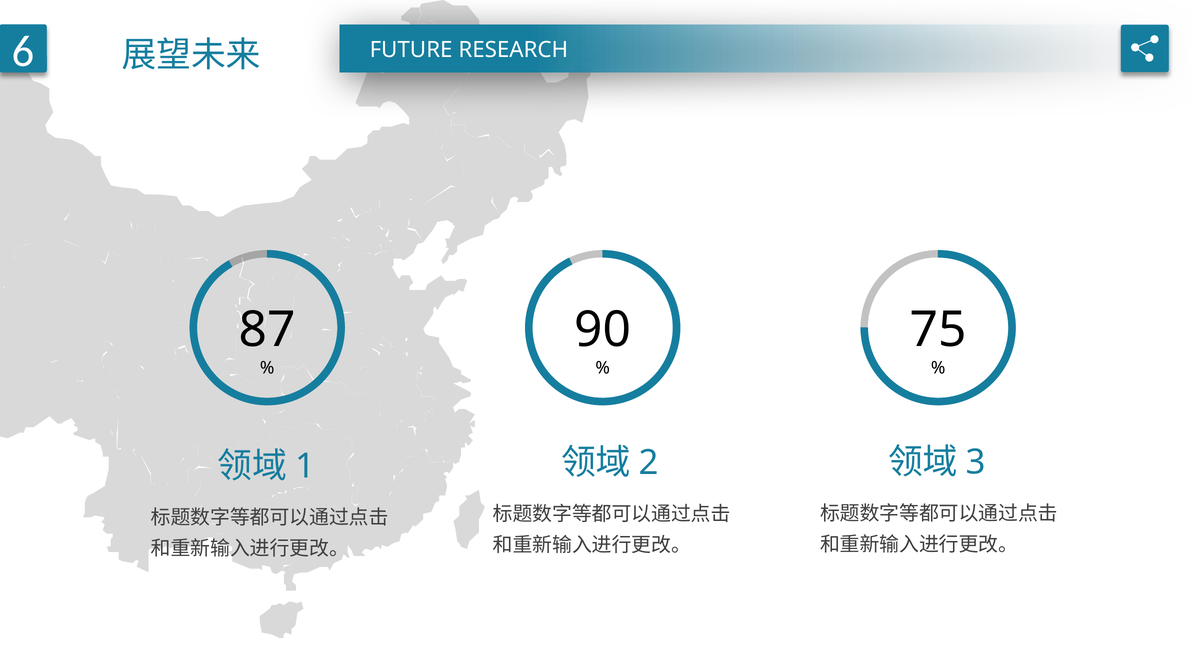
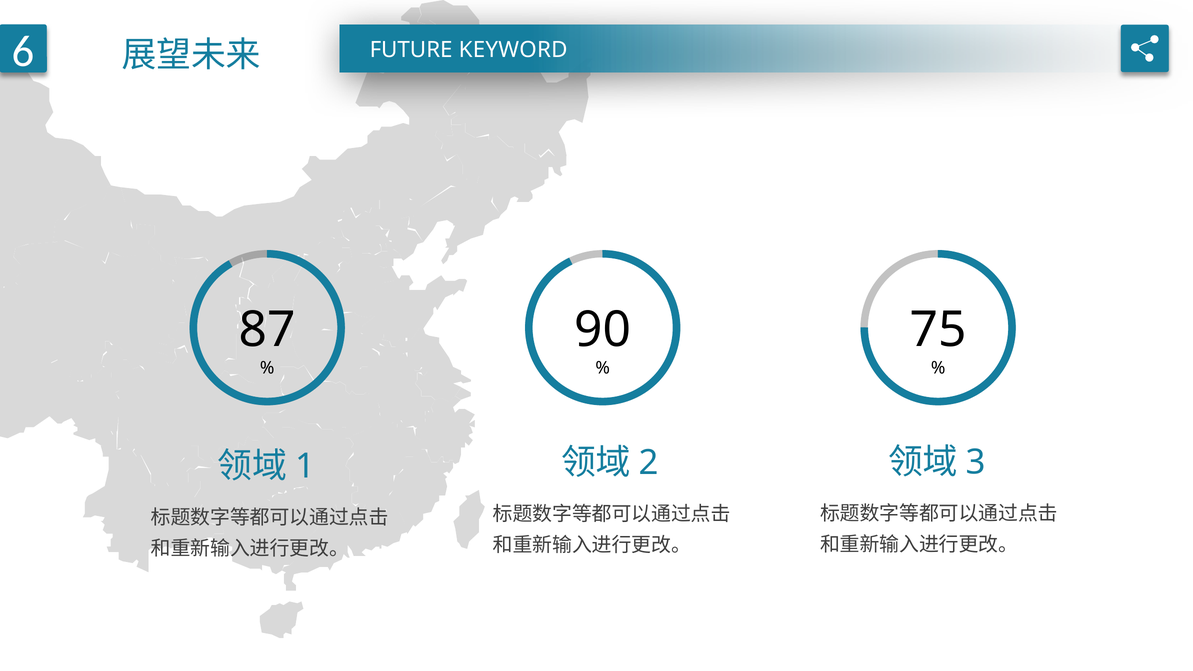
RESEARCH: RESEARCH -> KEYWORD
